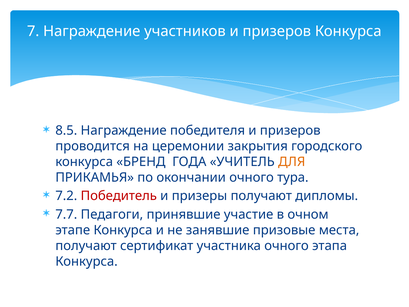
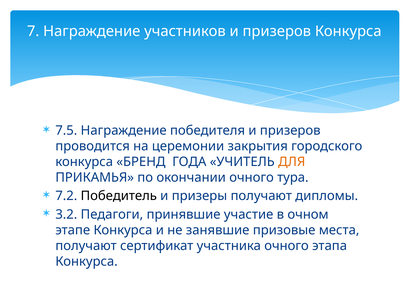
8.5: 8.5 -> 7.5
Победитель colour: red -> black
7.7: 7.7 -> 3.2
